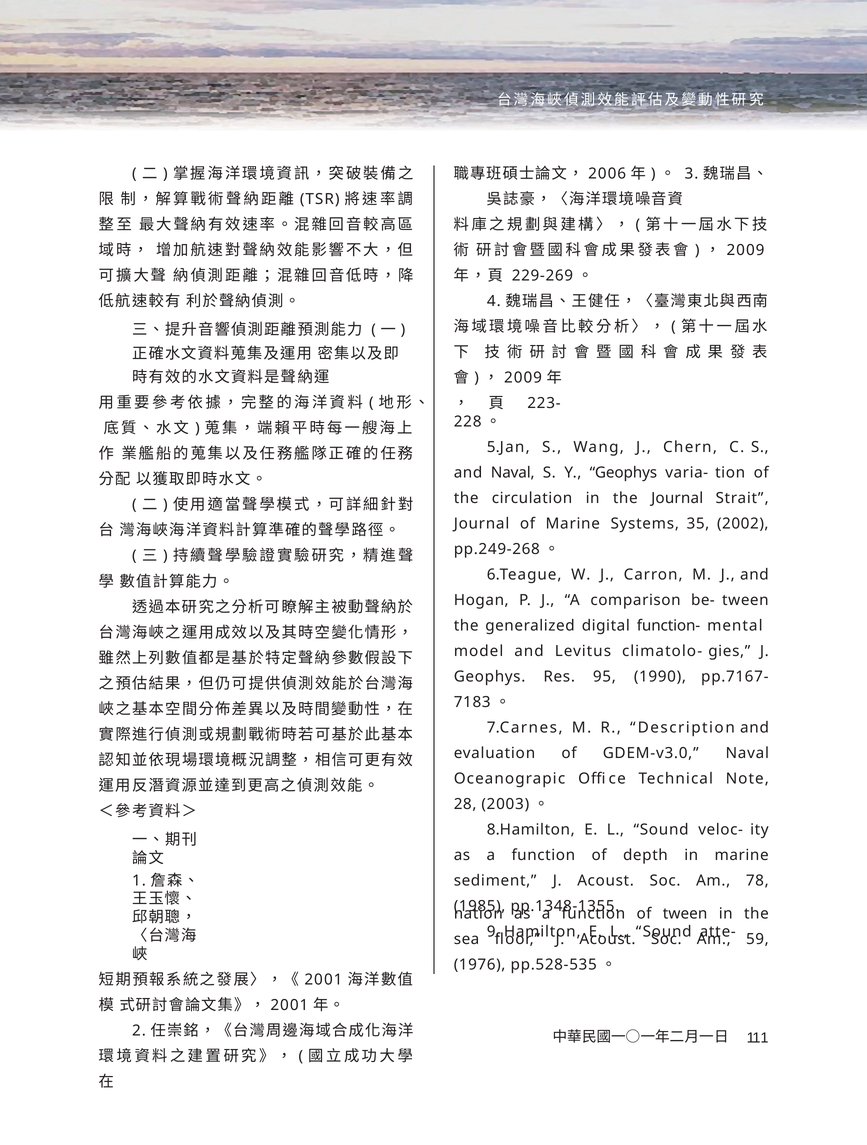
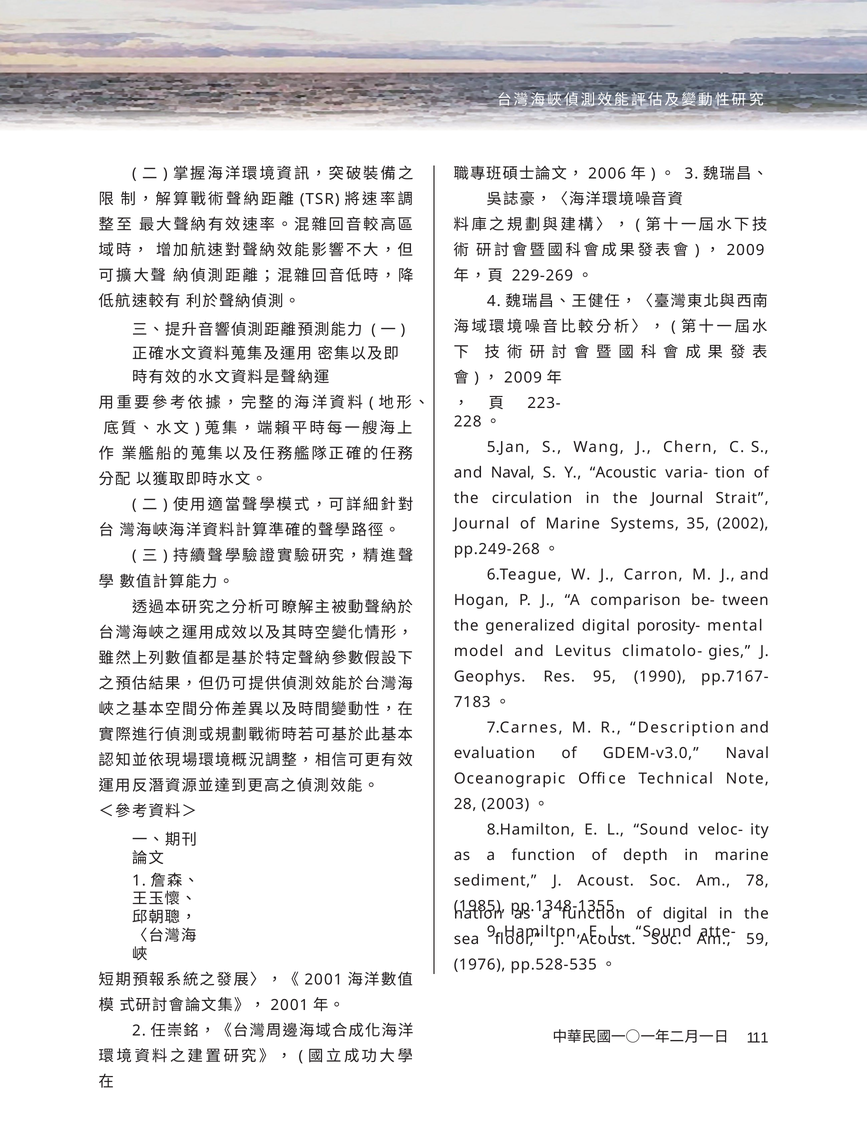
Y Geophys: Geophys -> Acoustic
function-: function- -> porosity-
of tween: tween -> digital
